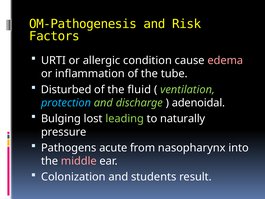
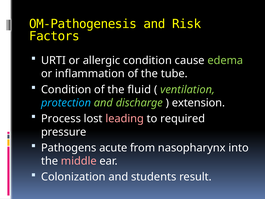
edema colour: pink -> light green
Disturbed at (66, 89): Disturbed -> Condition
adenoidal: adenoidal -> extension
Bulging: Bulging -> Process
leading colour: light green -> pink
naturally: naturally -> required
